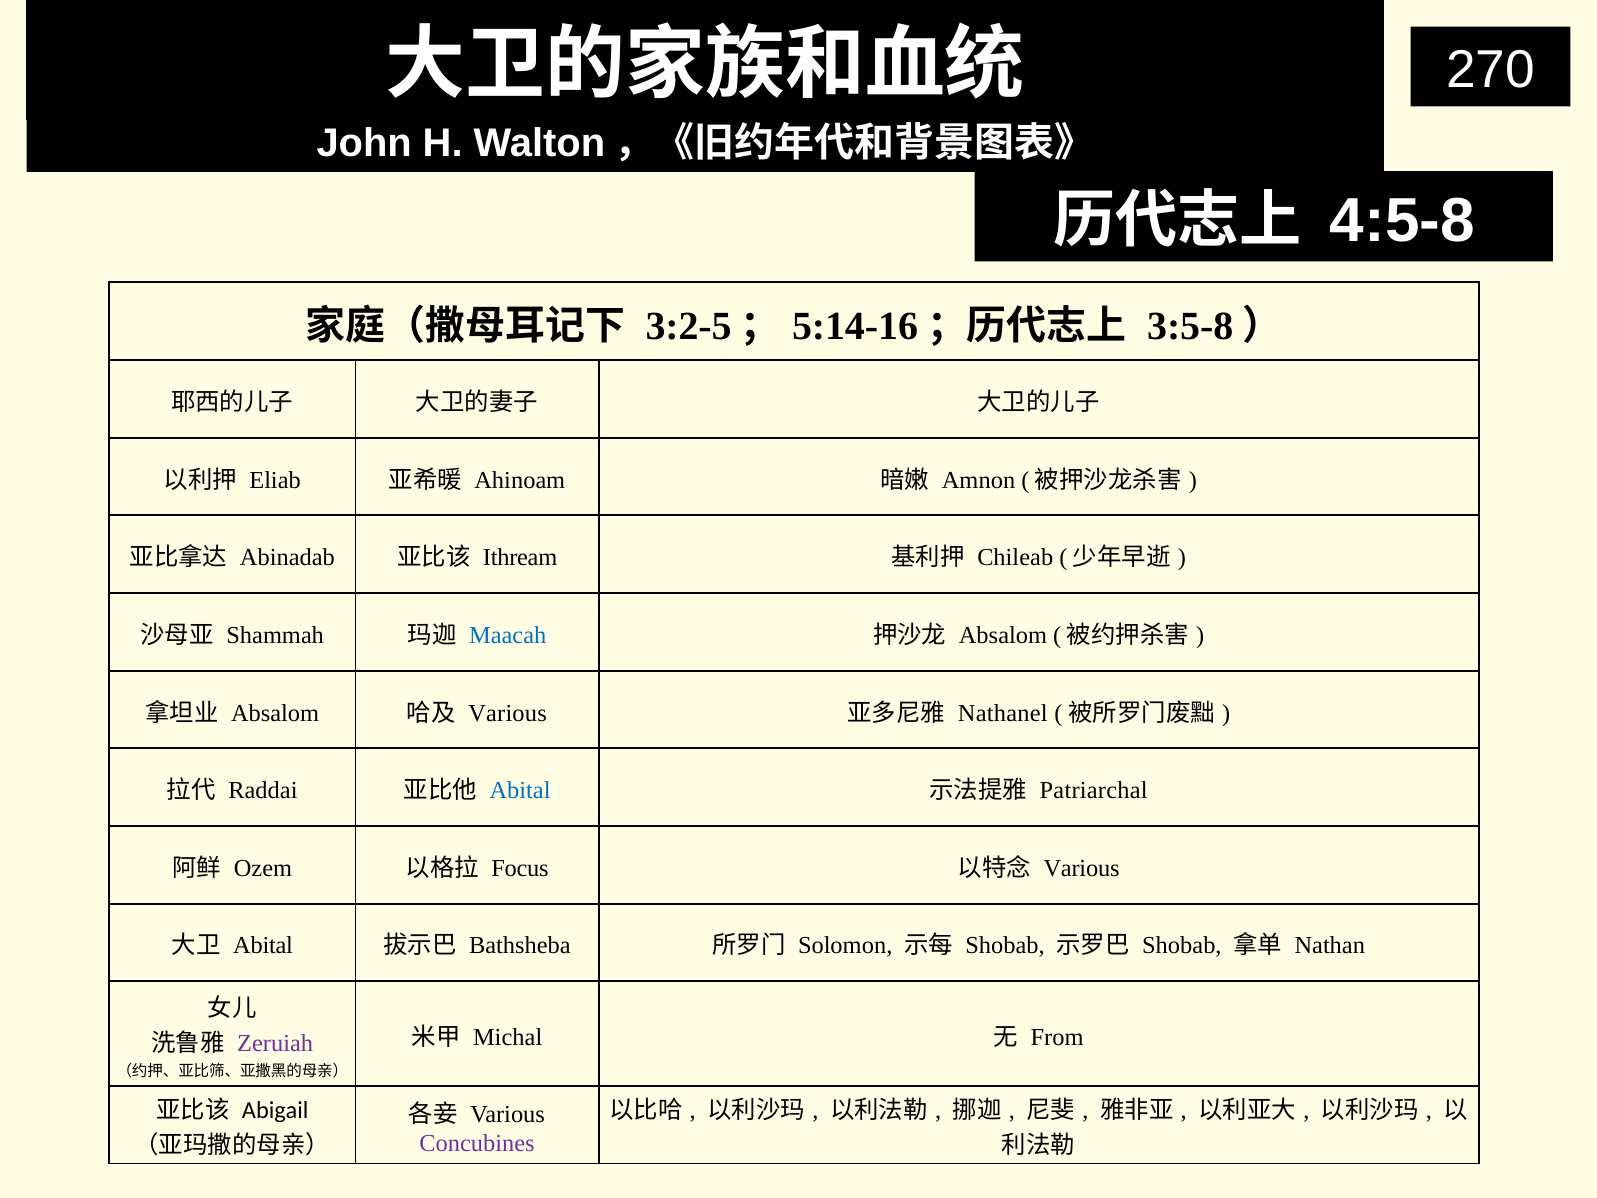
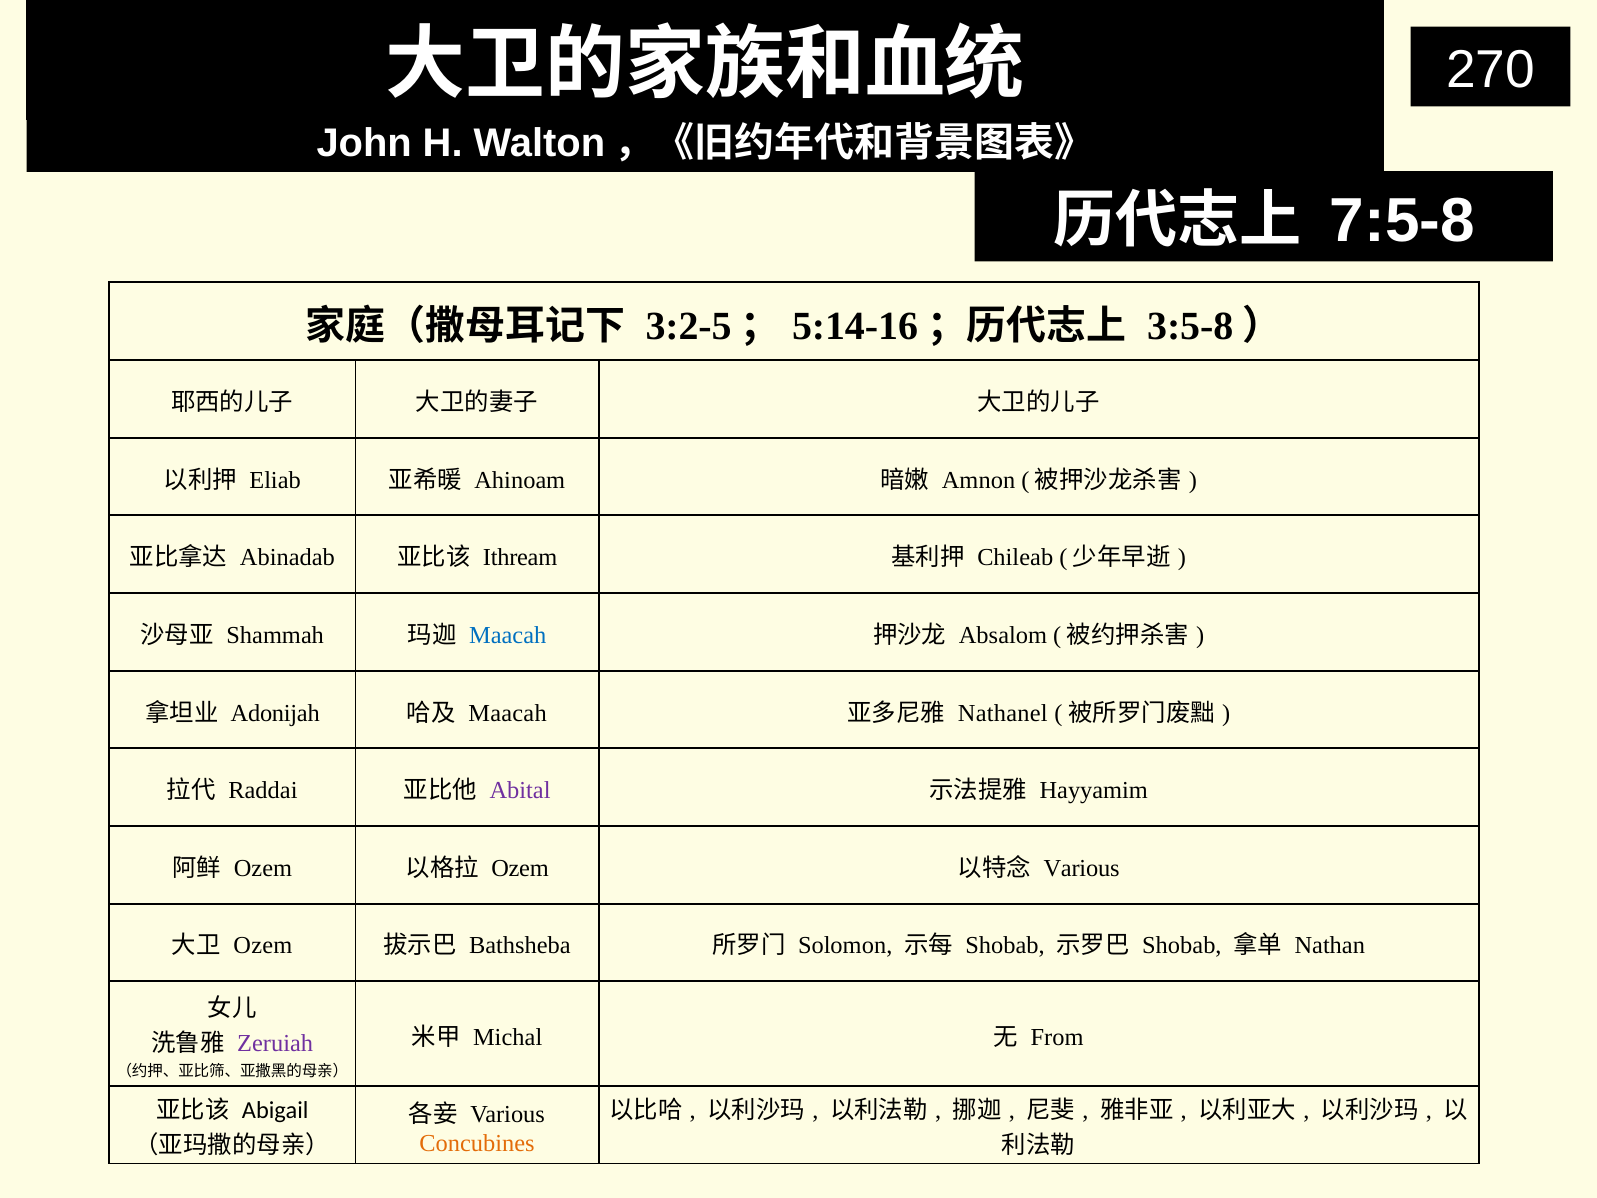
4:5-8: 4:5-8 -> 7:5-8
Absalom at (275, 713): Absalom -> Adonijah
Various at (508, 713): Various -> Maacah
Abital at (520, 790) colour: blue -> purple
Patriarchal: Patriarchal -> Hayyamim
Focus at (520, 868): Focus -> Ozem
Abital at (263, 946): Abital -> Ozem
Concubines colour: purple -> orange
